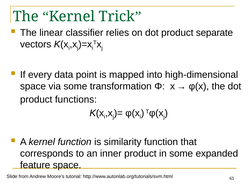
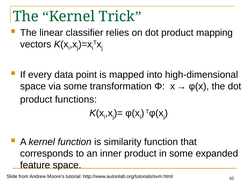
separate: separate -> mapping
